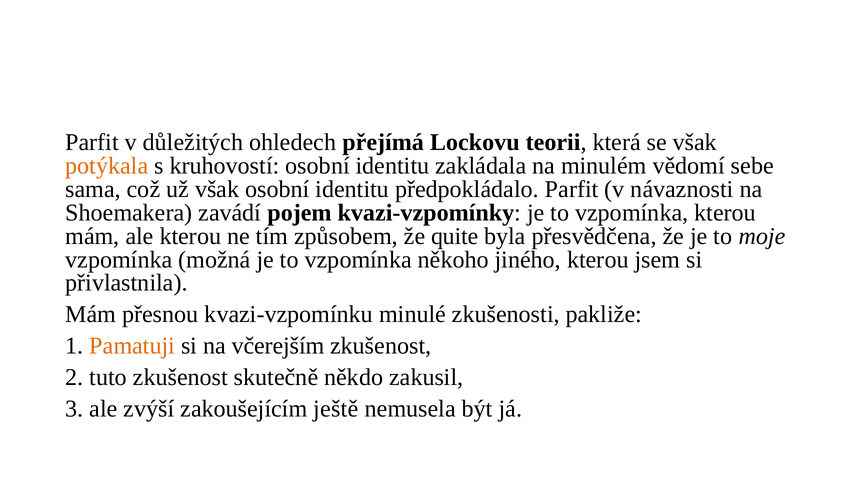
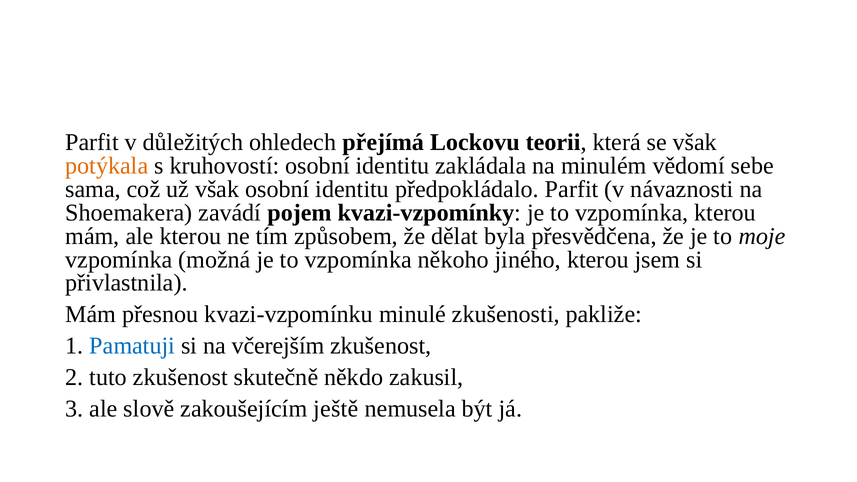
quite: quite -> dělat
Pamatuji colour: orange -> blue
zvýší: zvýší -> slově
